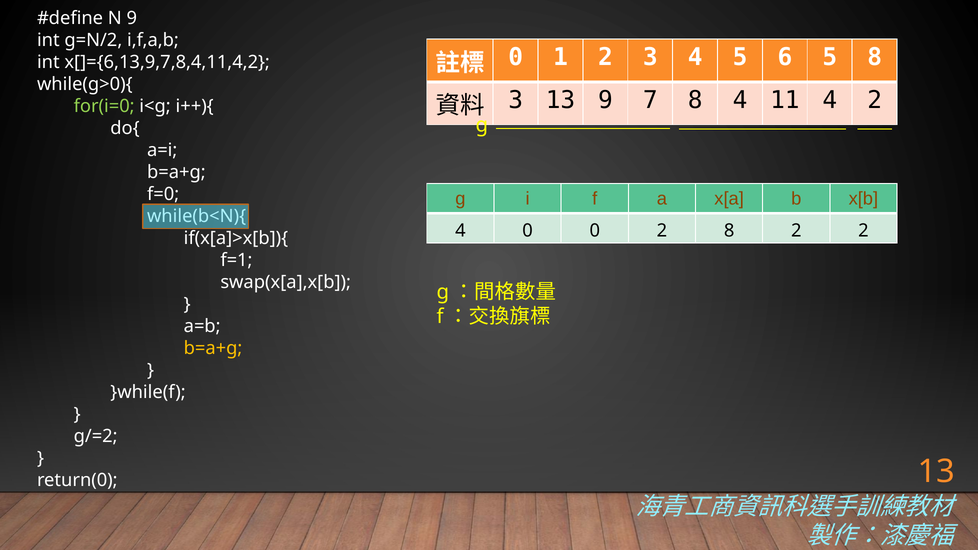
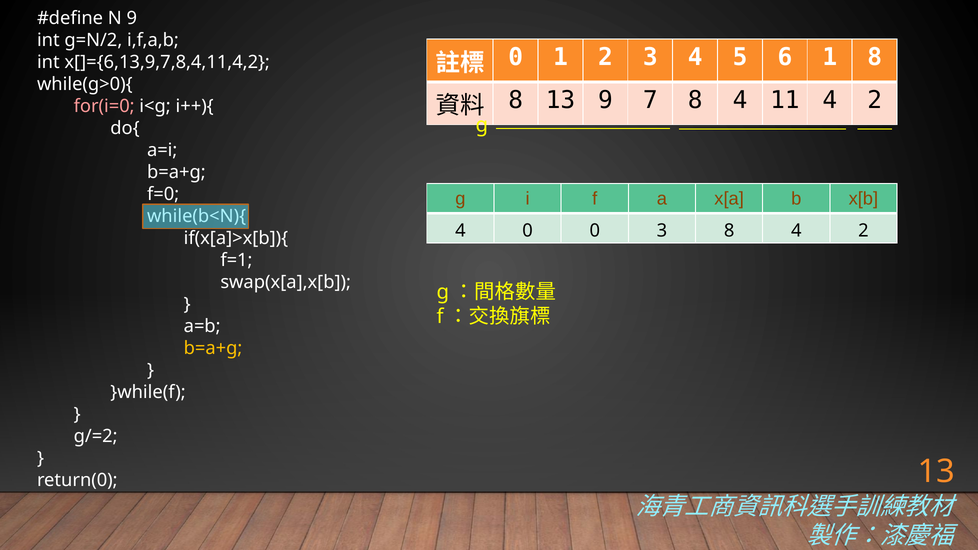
6 5: 5 -> 1
3 at (516, 100): 3 -> 8
for(i=0 colour: light green -> pink
0 2: 2 -> 3
2 at (796, 231): 2 -> 4
